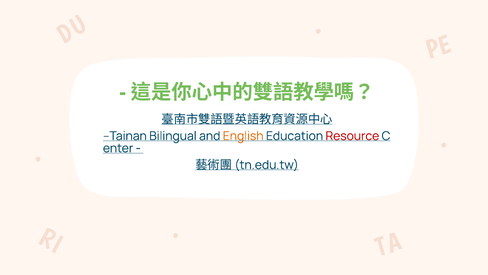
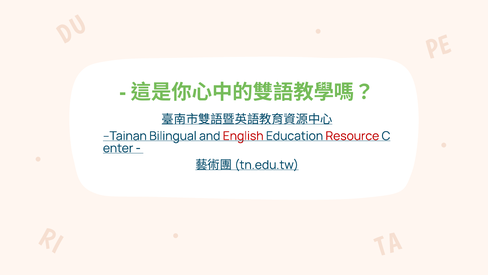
English colour: orange -> red
